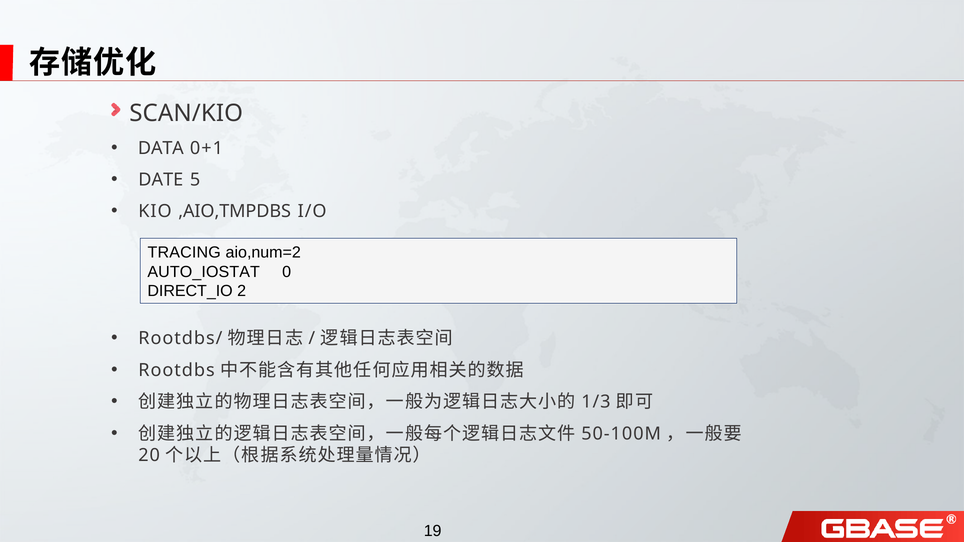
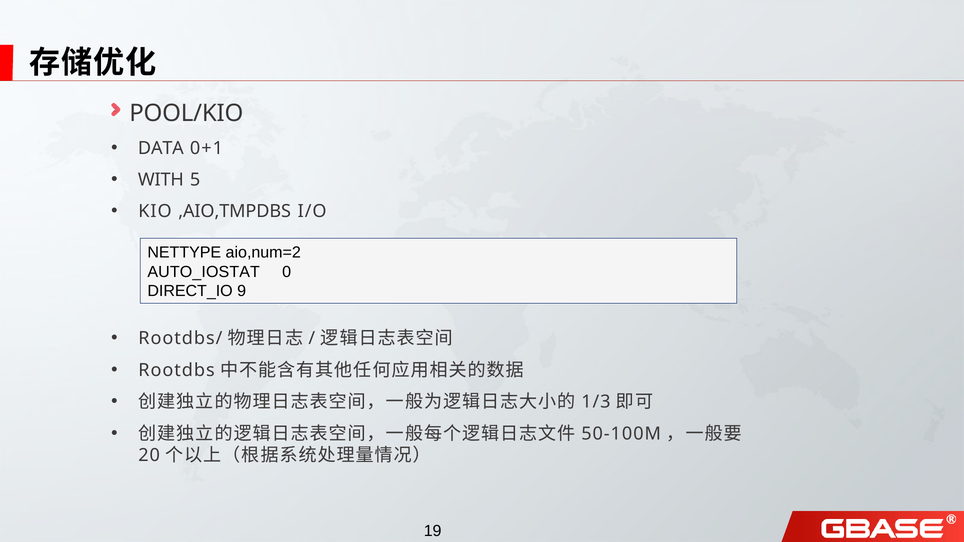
SCAN/KIO: SCAN/KIO -> POOL/KIO
DATE: DATE -> WITH
TRACING: TRACING -> NETTYPE
2: 2 -> 9
